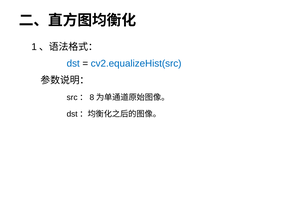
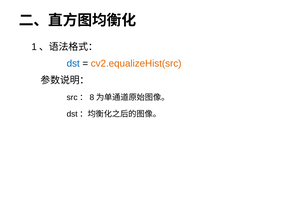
cv2.equalizeHist(src colour: blue -> orange
